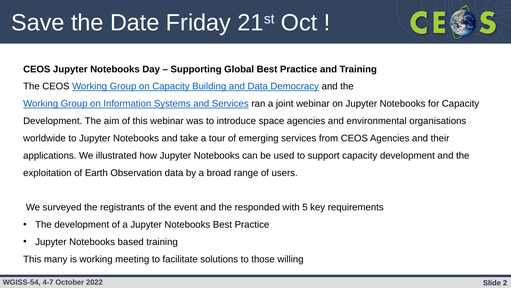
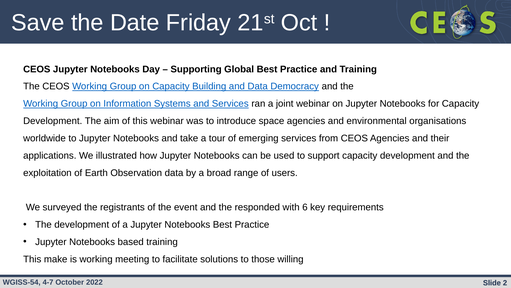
5: 5 -> 6
many: many -> make
